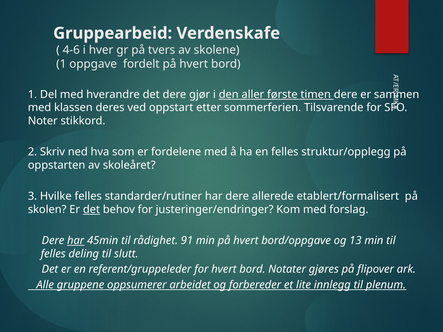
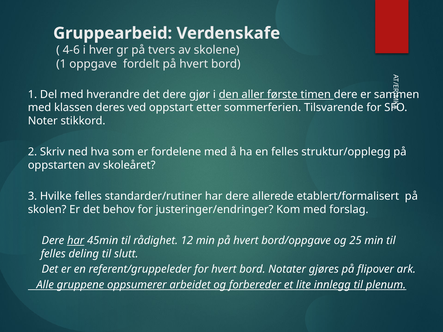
det at (91, 210) underline: present -> none
91: 91 -> 12
13: 13 -> 25
